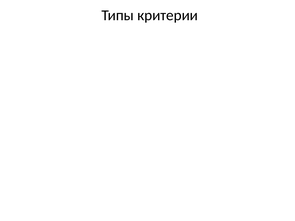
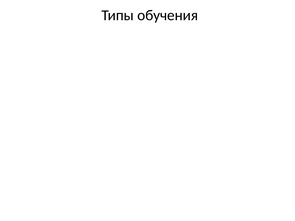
критерии: критерии -> обучения
